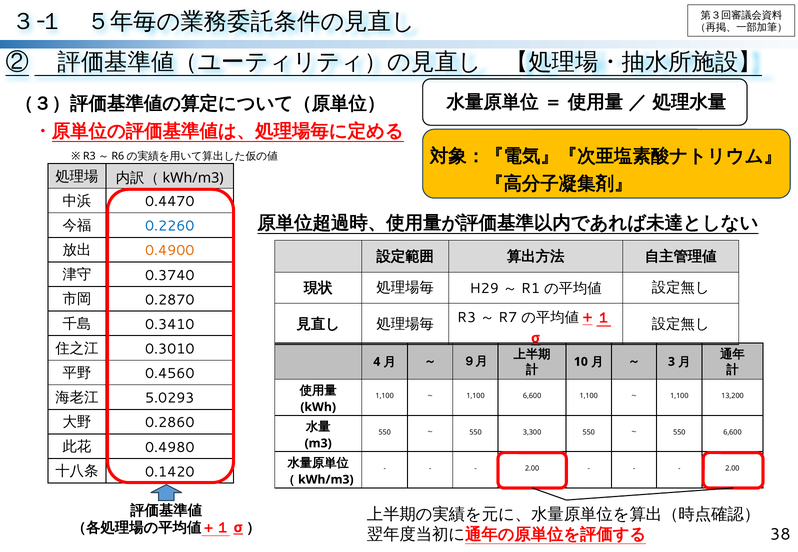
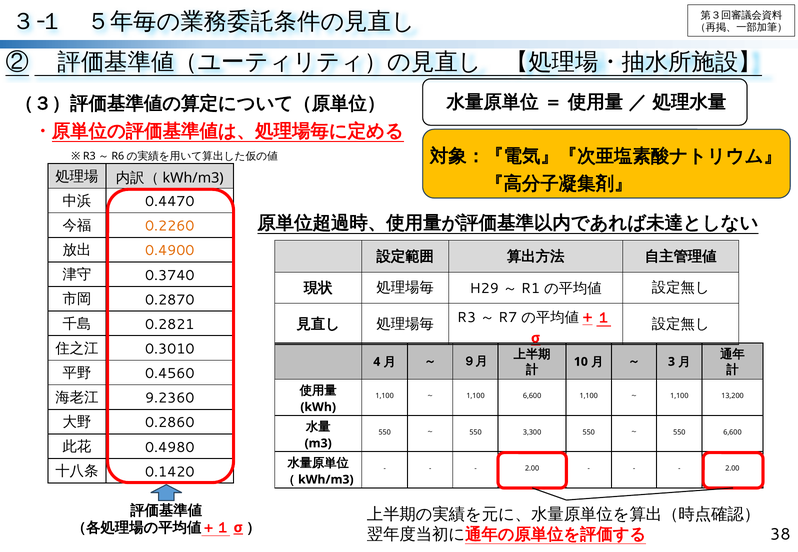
0.2260 colour: blue -> orange
0.3410: 0.3410 -> 0.2821
5.0293: 5.0293 -> 9.2360
